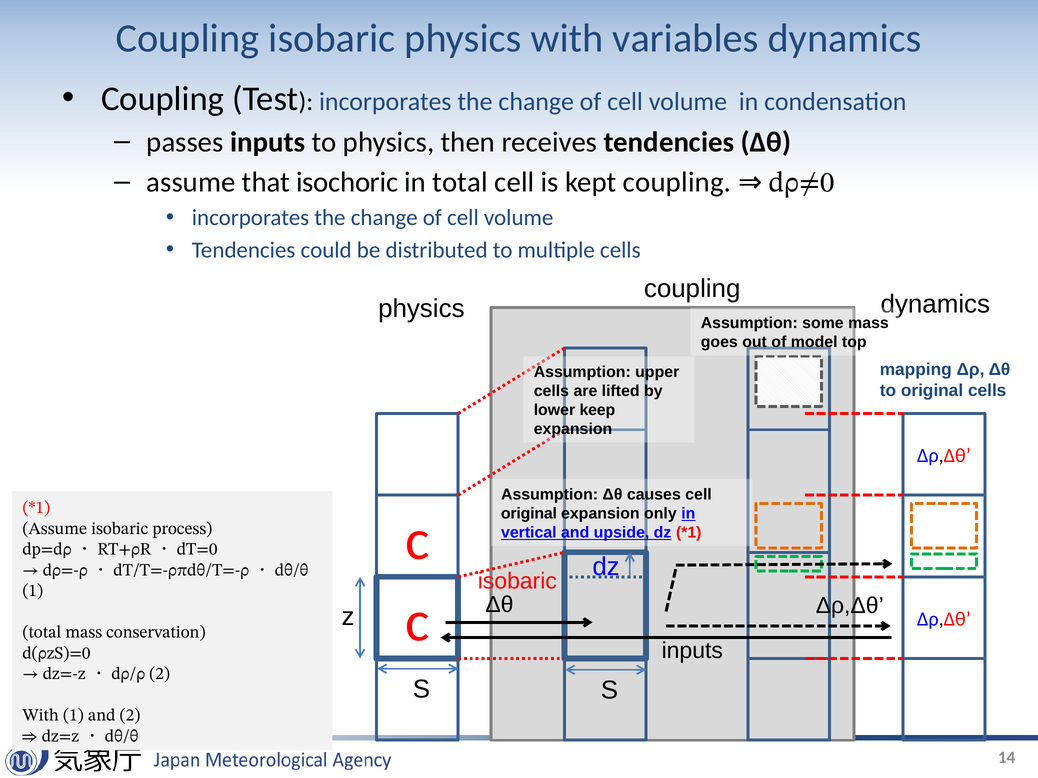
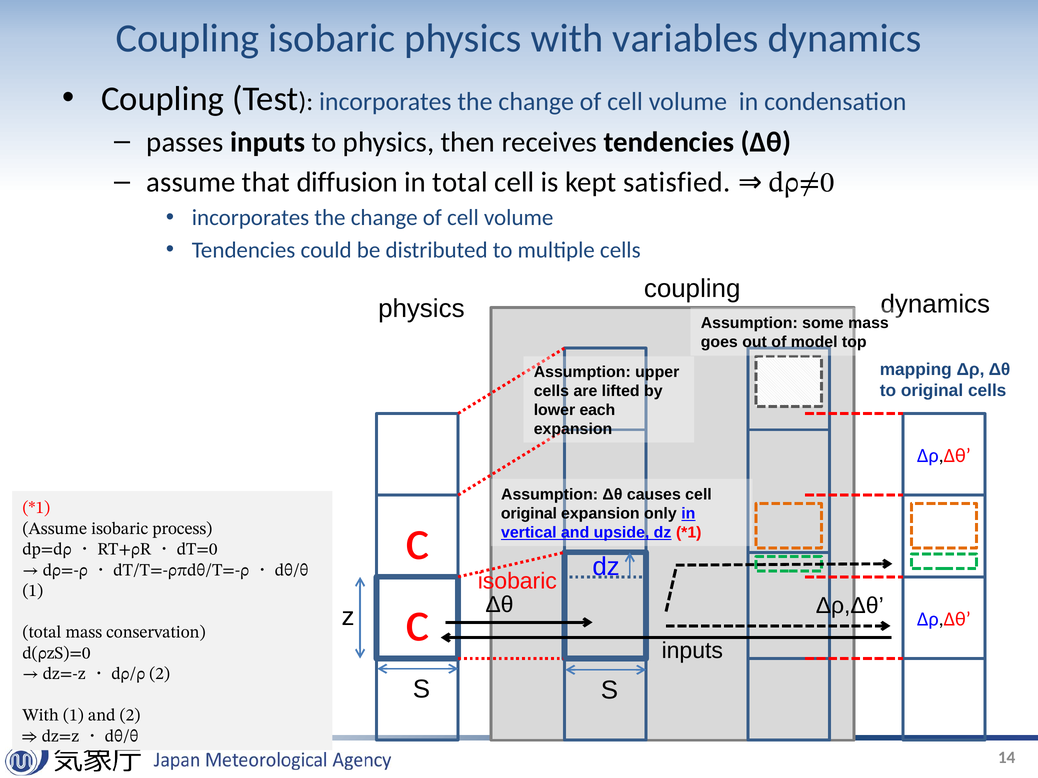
isochoric: isochoric -> diffusion
kept coupling: coupling -> satisfied
keep: keep -> each
